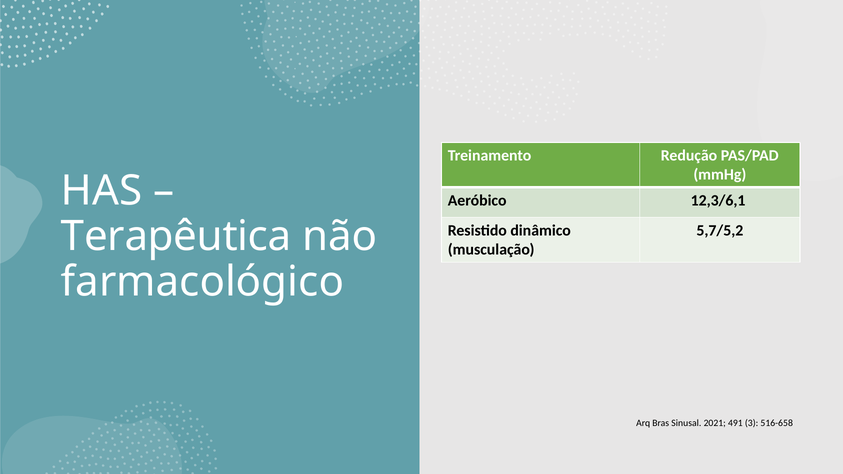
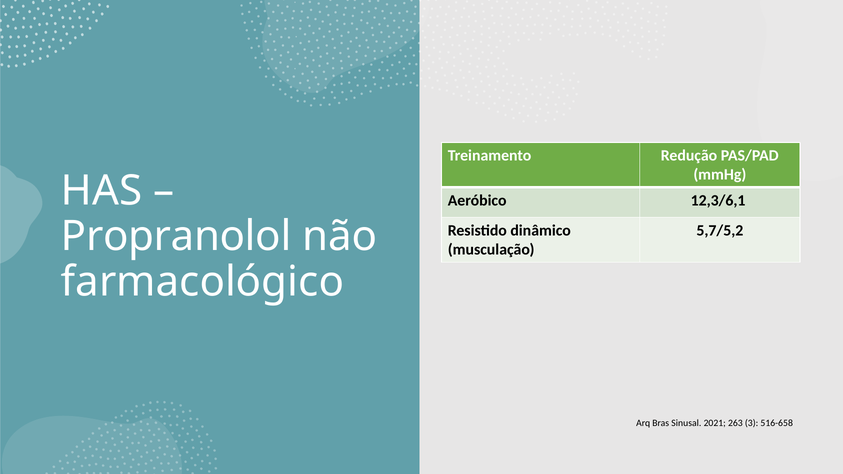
Terapêutica: Terapêutica -> Propranolol
491: 491 -> 263
